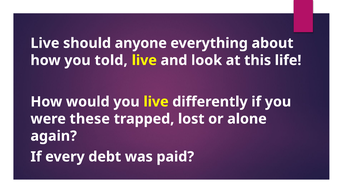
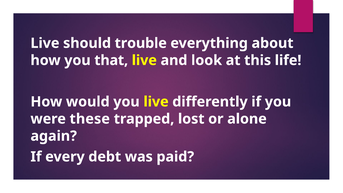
anyone: anyone -> trouble
told: told -> that
